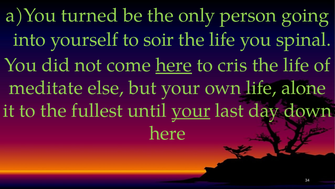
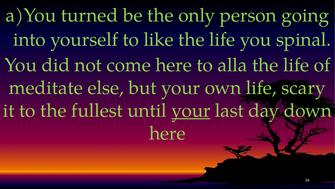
soir: soir -> like
here at (174, 65) underline: present -> none
cris: cris -> alla
alone: alone -> scary
